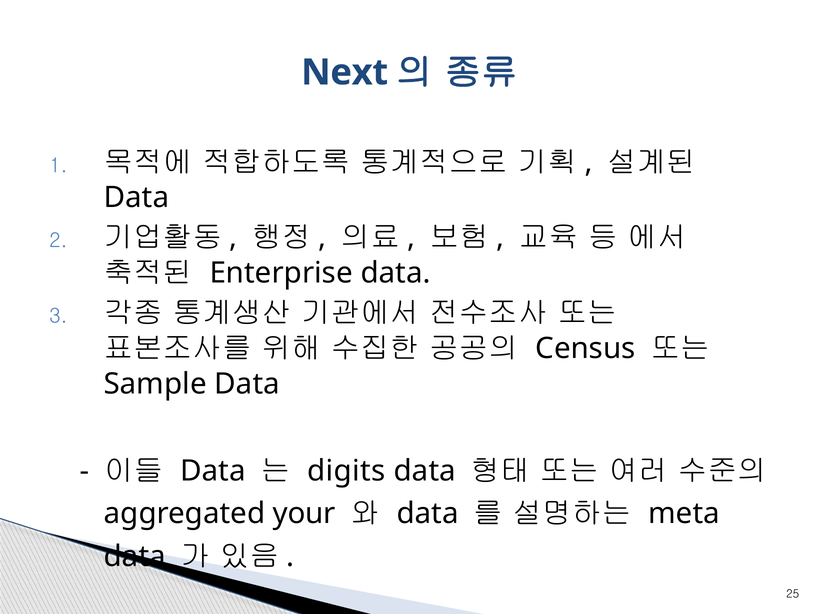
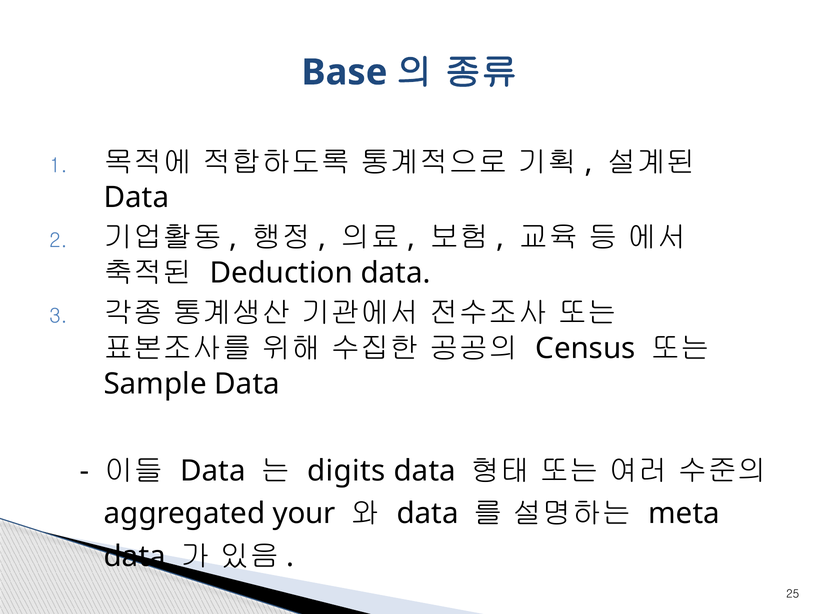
Next: Next -> Base
Enterprise: Enterprise -> Deduction
